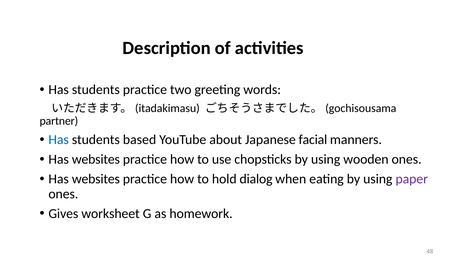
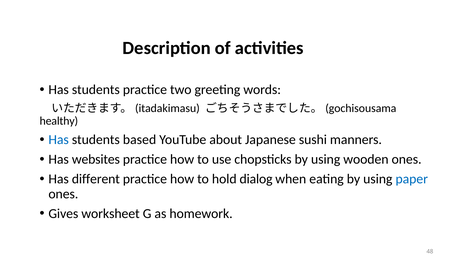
partner: partner -> healthy
facial: facial -> sushi
websites at (96, 179): websites -> different
paper colour: purple -> blue
